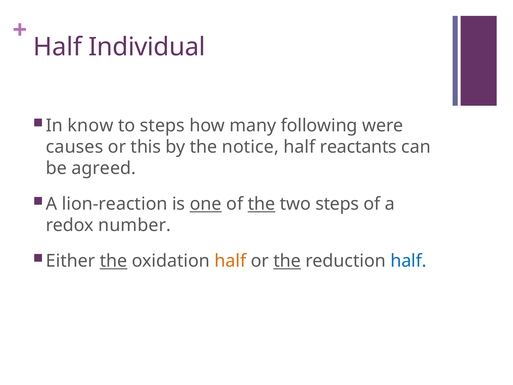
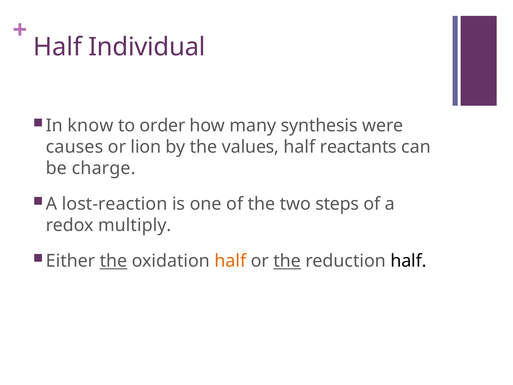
to steps: steps -> order
following: following -> synthesis
this: this -> lion
notice: notice -> values
agreed: agreed -> charge
lion-reaction: lion-reaction -> lost-reaction
one underline: present -> none
the at (261, 204) underline: present -> none
number: number -> multiply
half at (408, 261) colour: blue -> black
